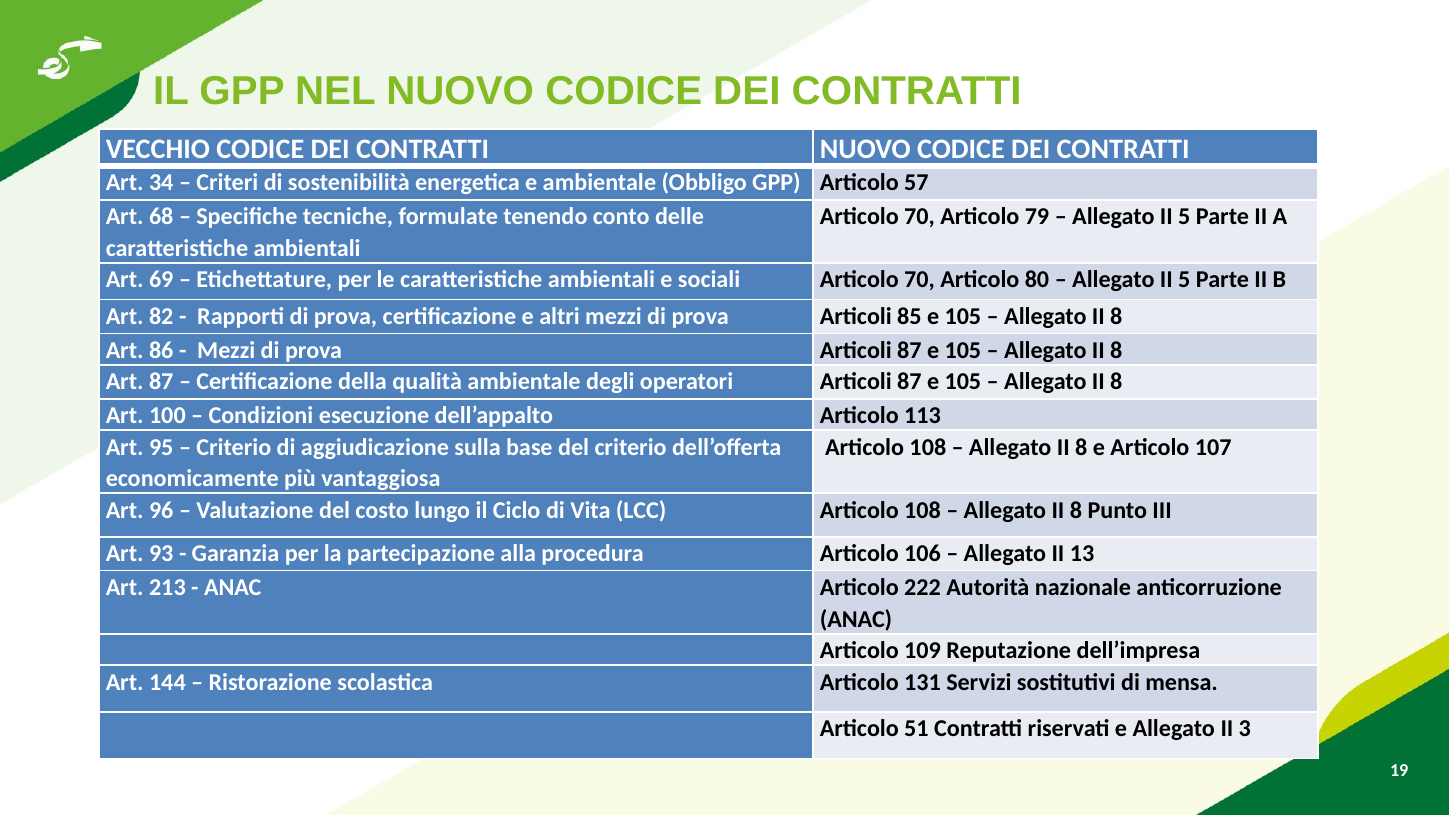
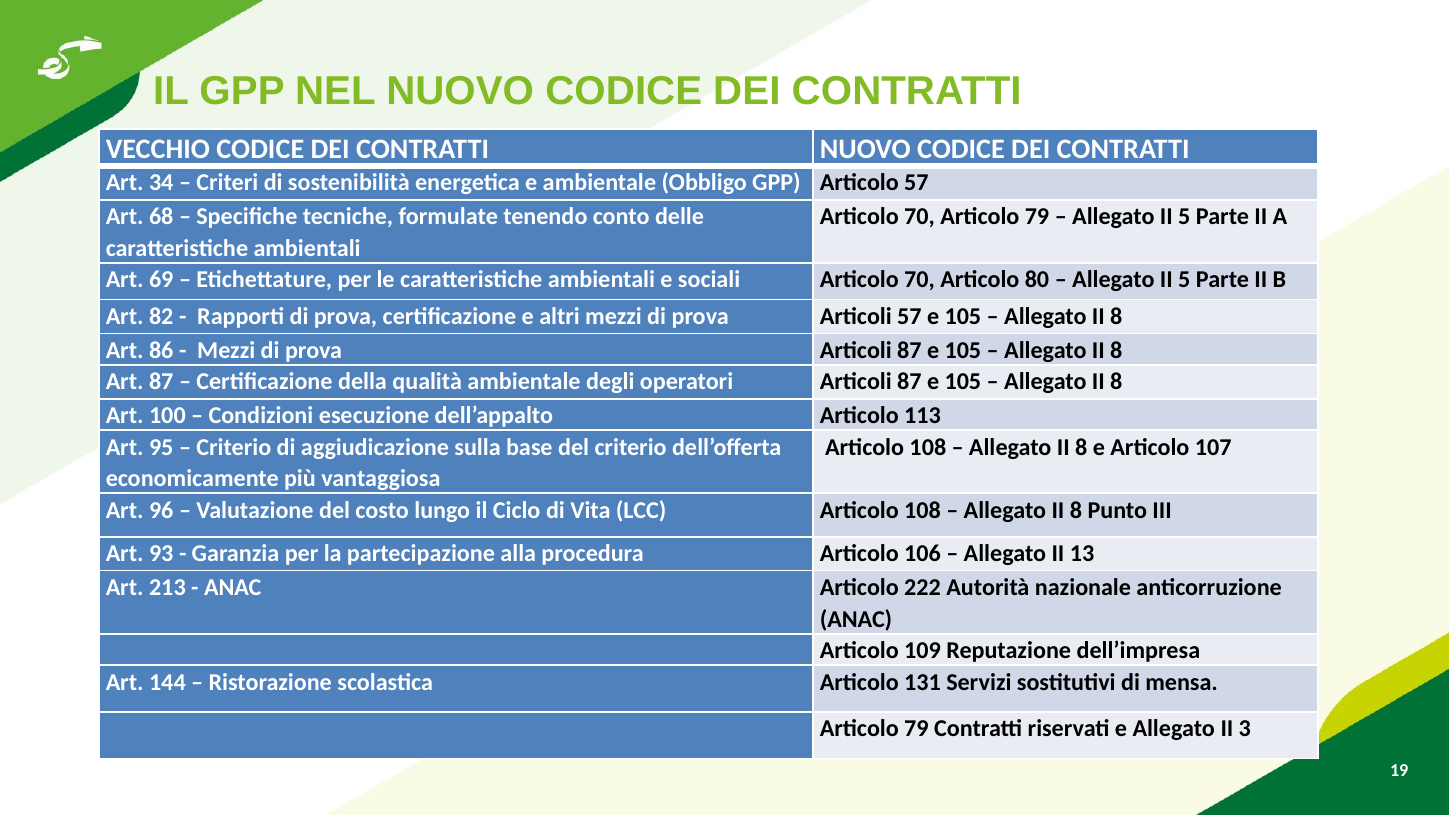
Articoli 85: 85 -> 57
51 at (916, 729): 51 -> 79
